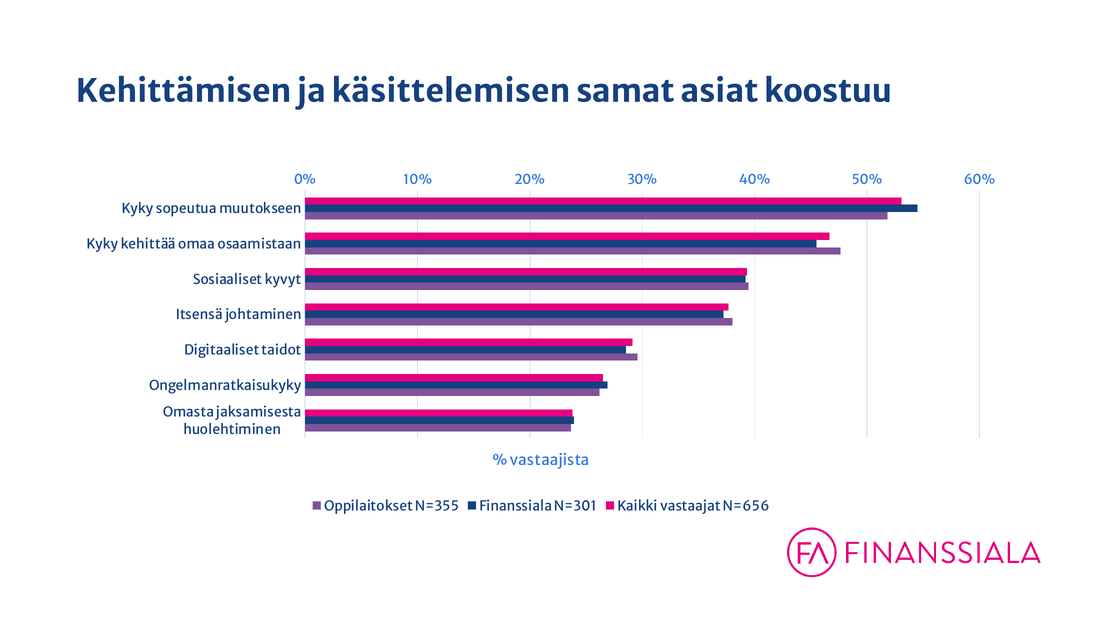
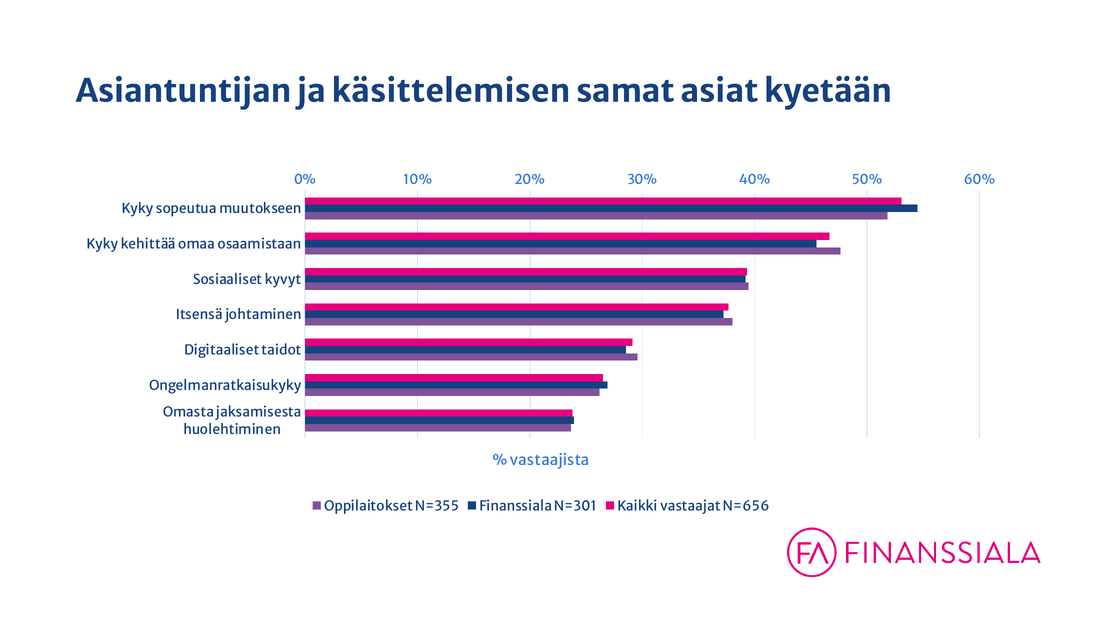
Kehittämisen: Kehittämisen -> Asiantuntijan
koostuu: koostuu -> kyetään
